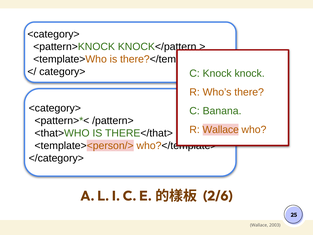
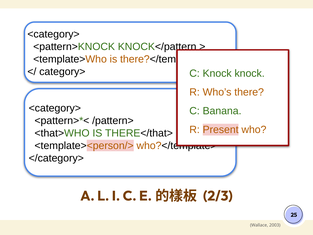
R Wallace: Wallace -> Present
2/6: 2/6 -> 2/3
